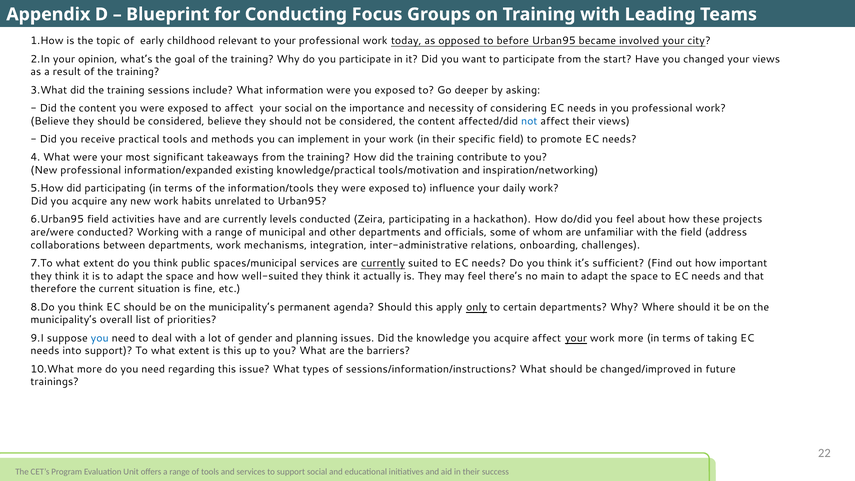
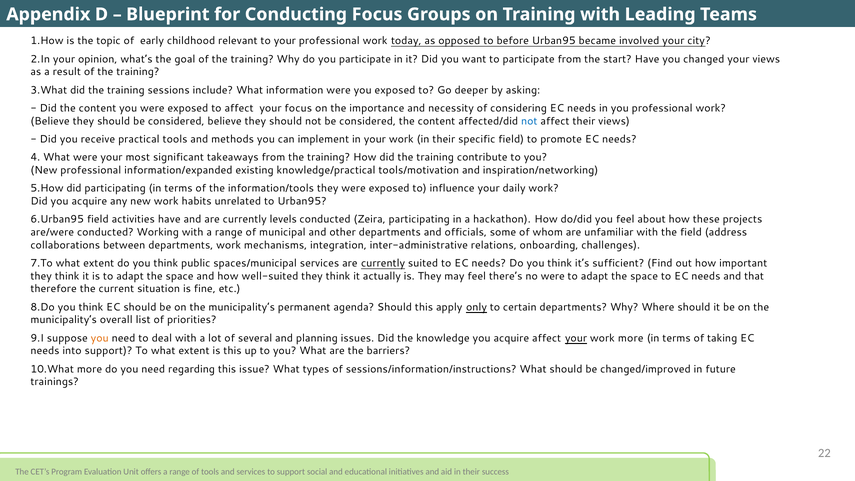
your social: social -> focus
no main: main -> were
you at (100, 338) colour: blue -> orange
gender: gender -> several
